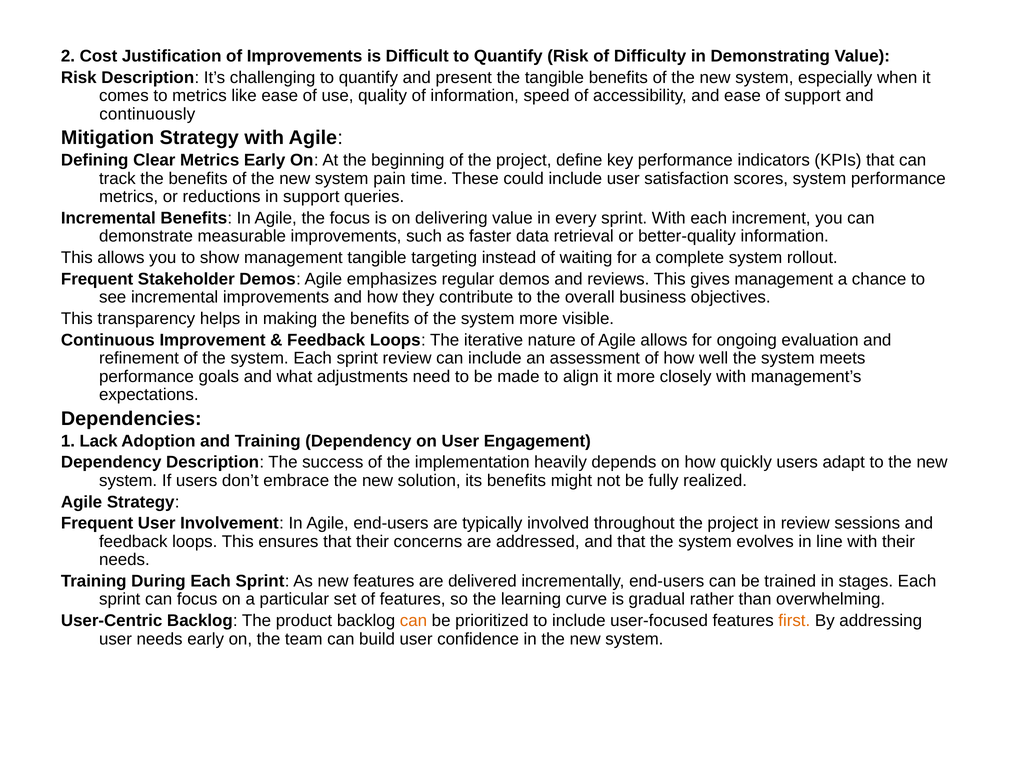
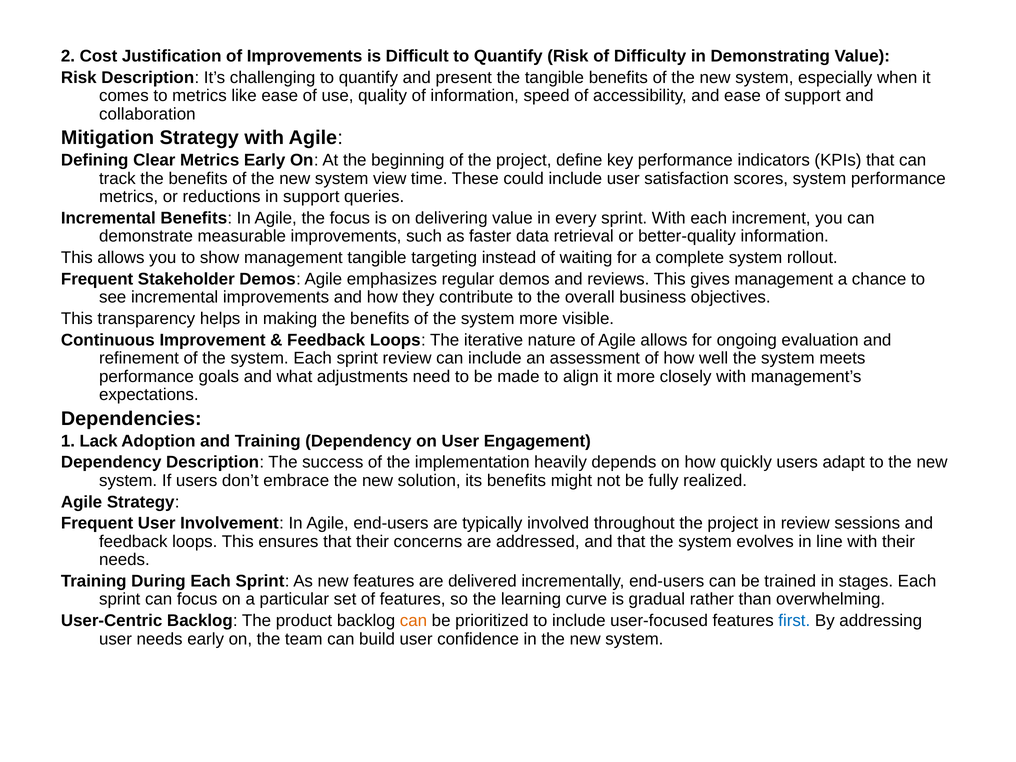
continuously: continuously -> collaboration
pain: pain -> view
first colour: orange -> blue
